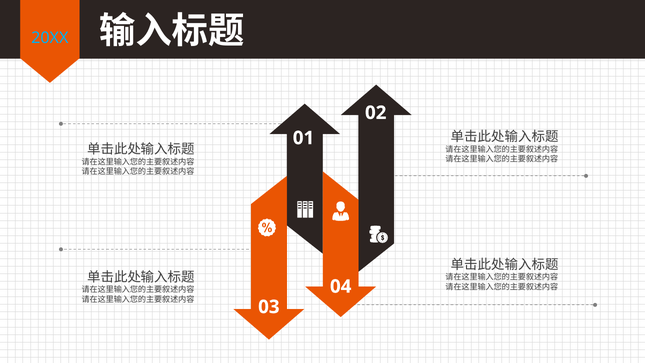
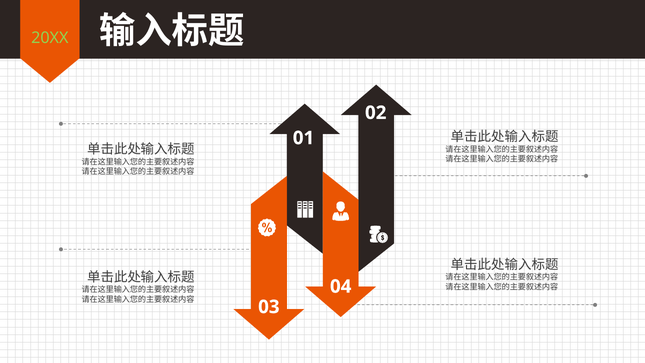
20XX colour: light blue -> light green
